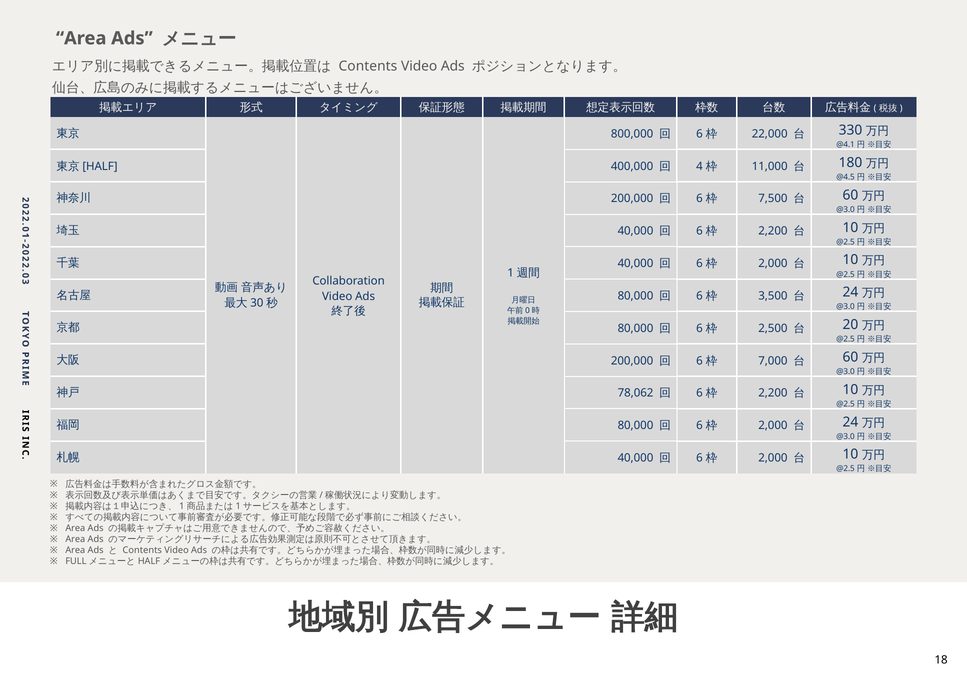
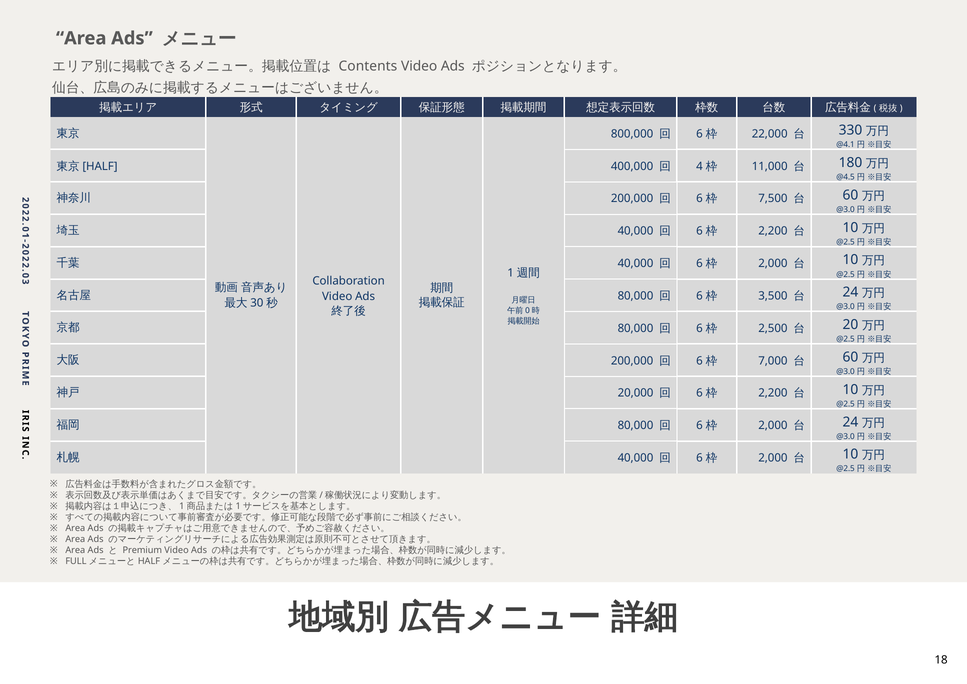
78,062: 78,062 -> 20,000
Contents at (142, 550): Contents -> Premium
